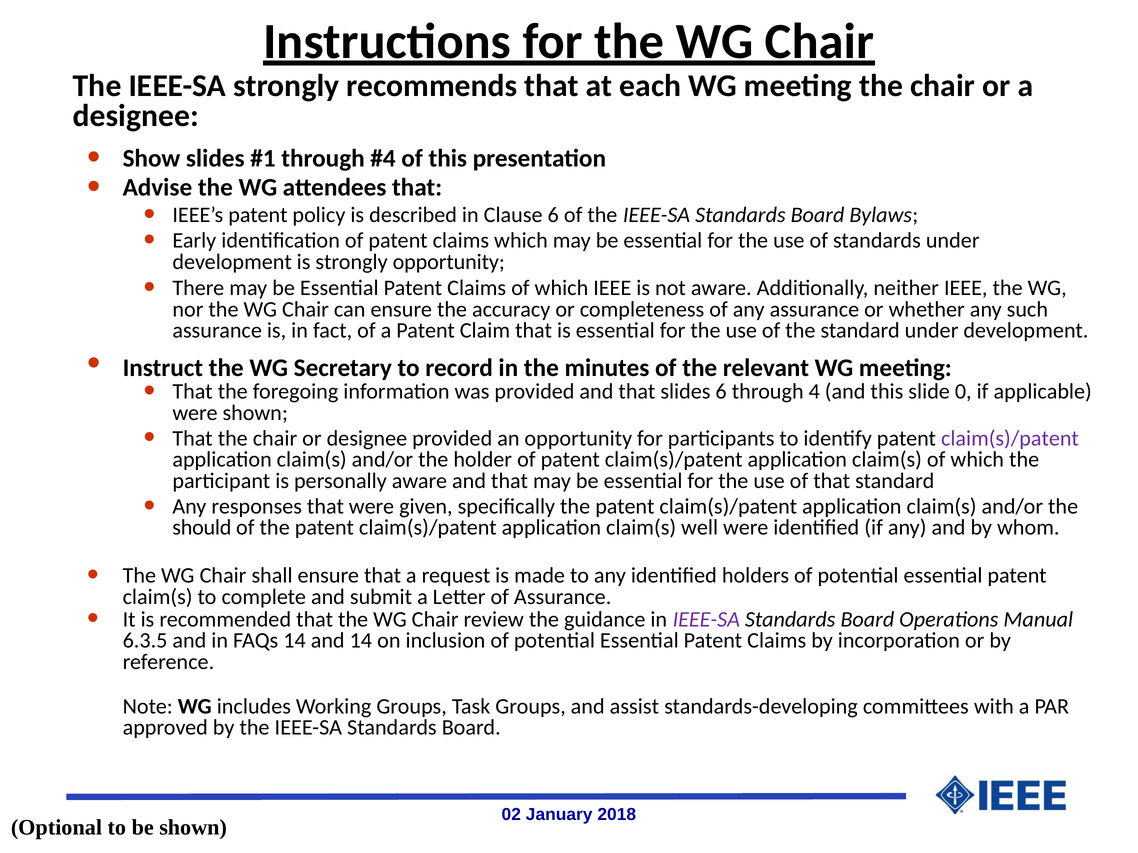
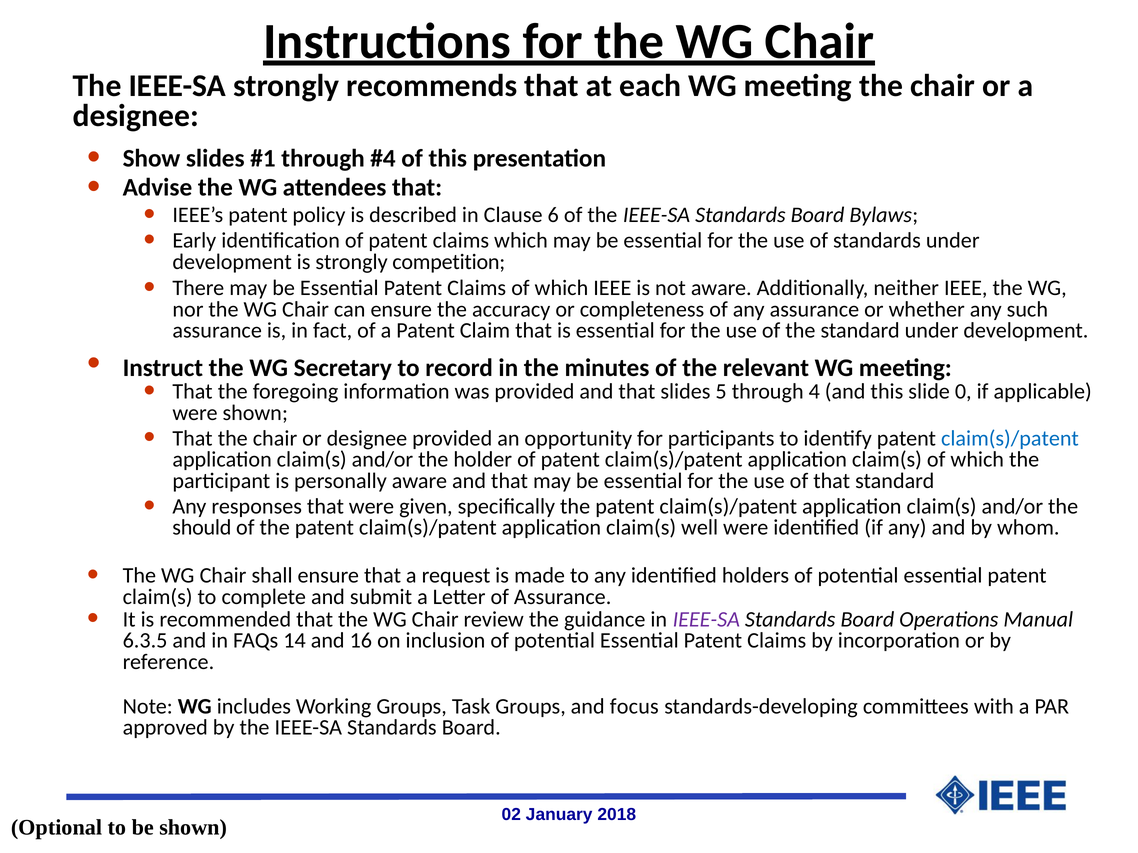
strongly opportunity: opportunity -> competition
slides 6: 6 -> 5
claim(s)/patent at (1010, 439) colour: purple -> blue
and 14: 14 -> 16
assist: assist -> focus
